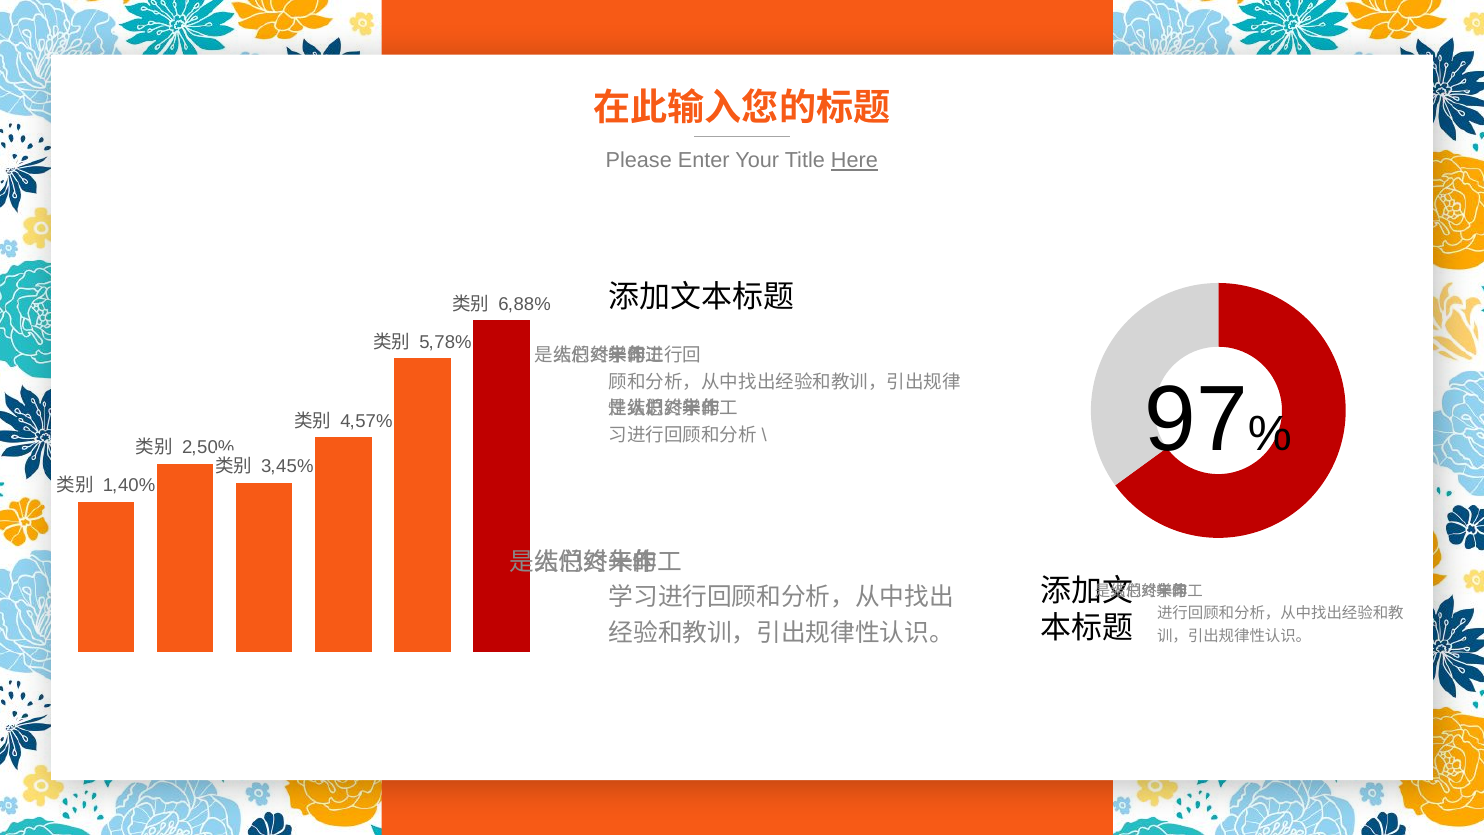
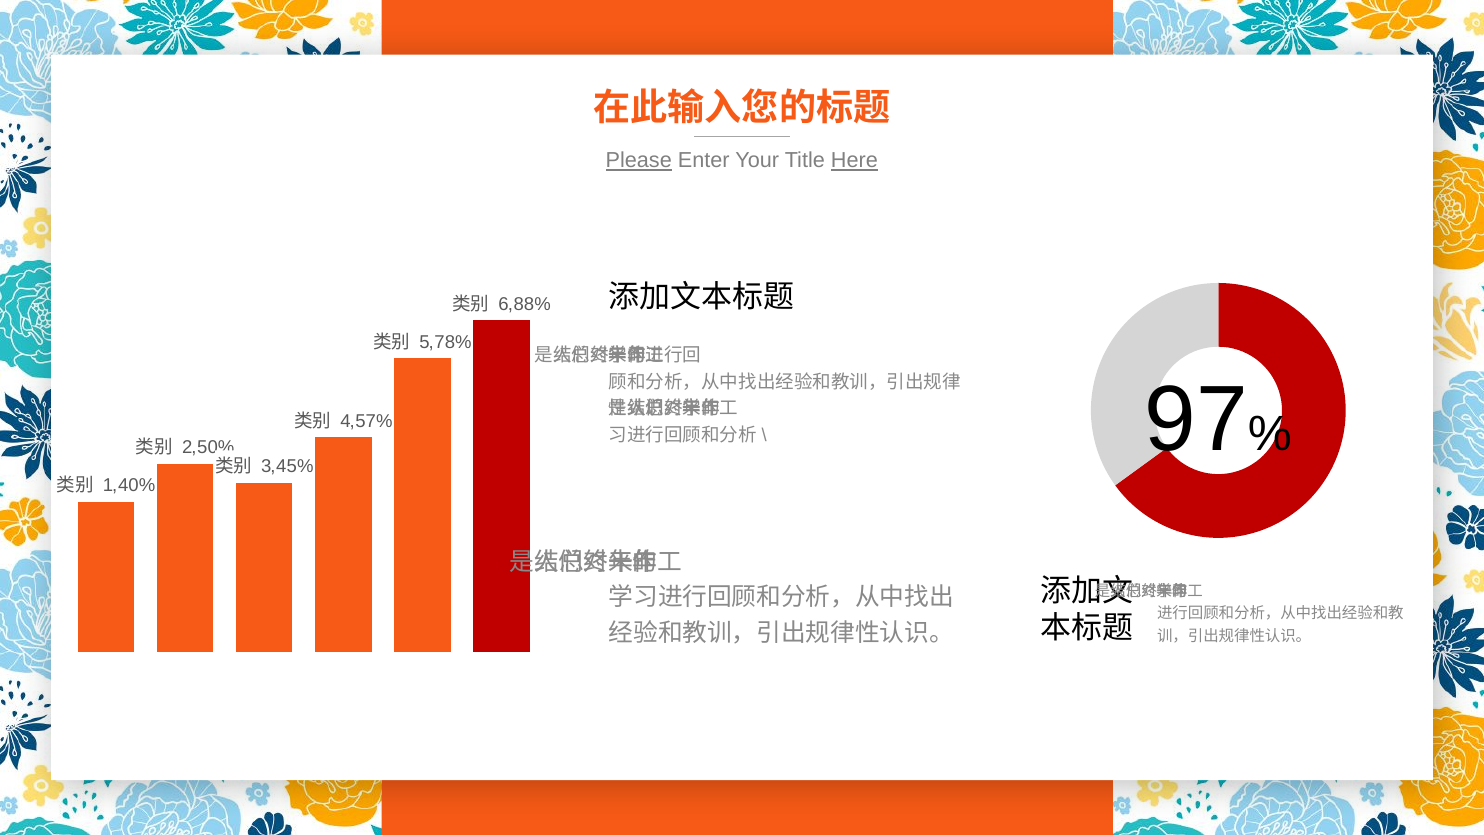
Please underline: none -> present
